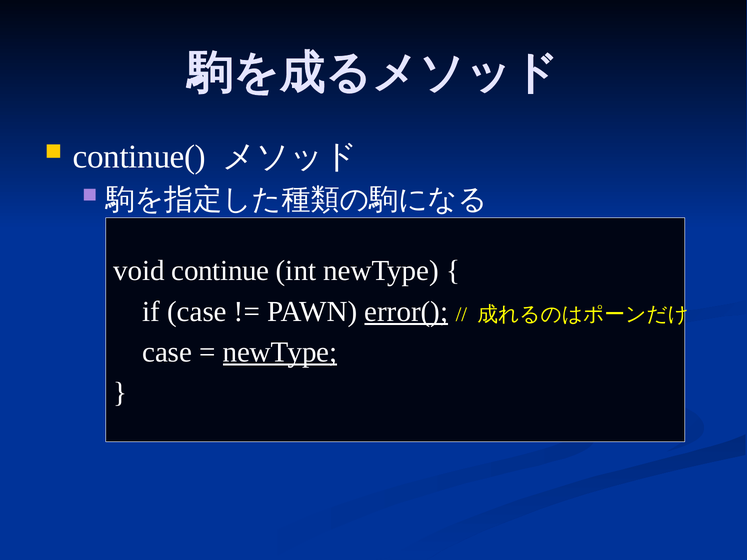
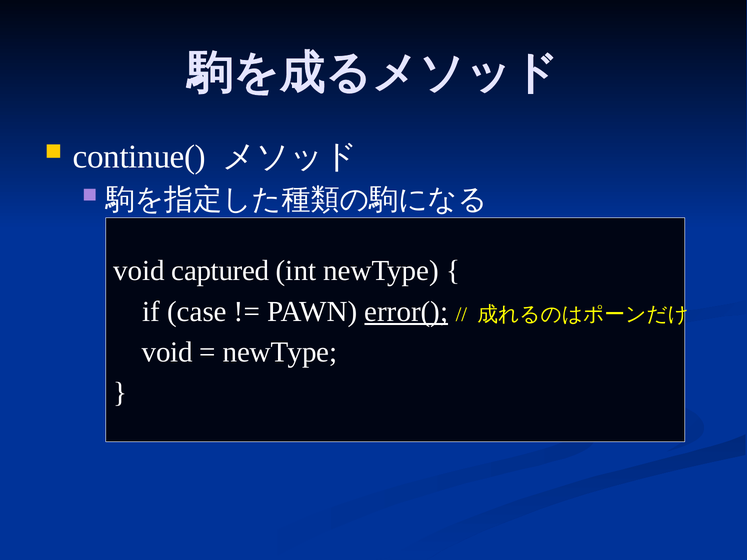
continue: continue -> captured
case at (167, 352): case -> void
newType at (280, 352) underline: present -> none
